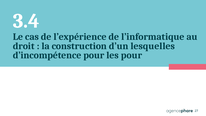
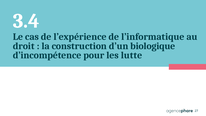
lesquelles: lesquelles -> biologique
les pour: pour -> lutte
